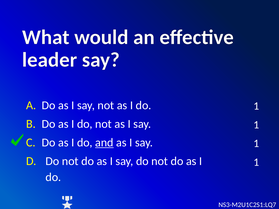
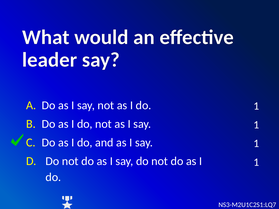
and underline: present -> none
